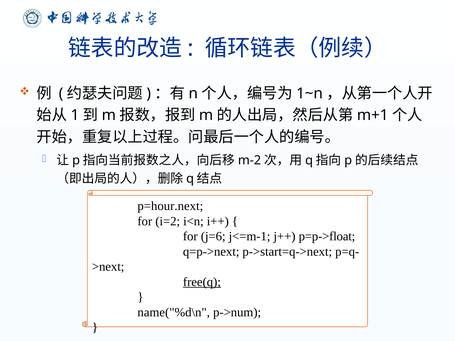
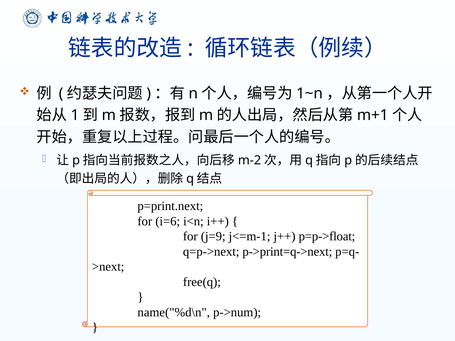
p=hour.next: p=hour.next -> p=print.next
i=2: i=2 -> i=6
j=6: j=6 -> j=9
p->start=q->next: p->start=q->next -> p->print=q->next
free(q underline: present -> none
